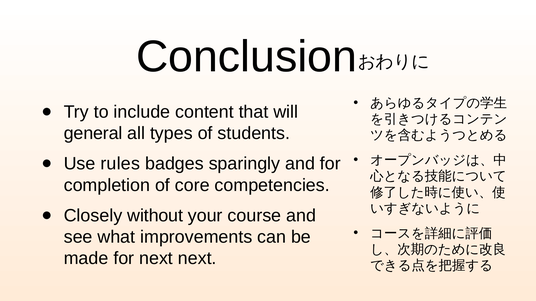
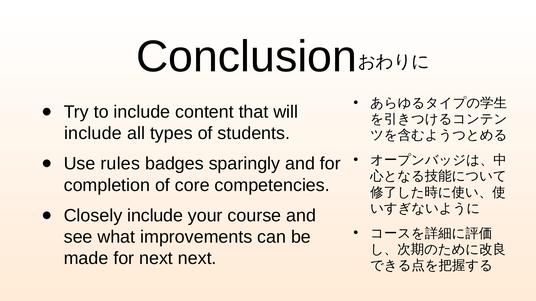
general at (93, 134): general -> include
Closely without: without -> include
